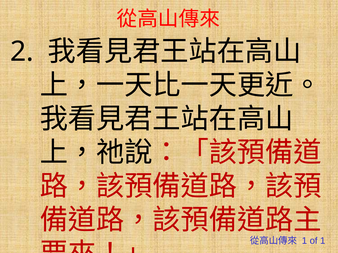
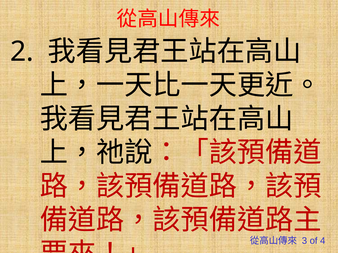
1 at (304, 241): 1 -> 3
of 1: 1 -> 4
